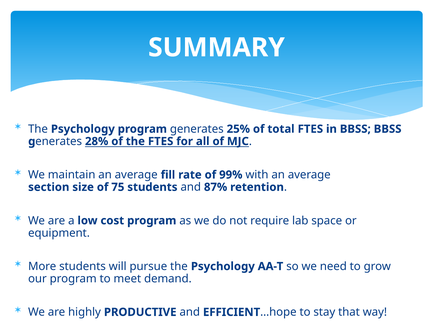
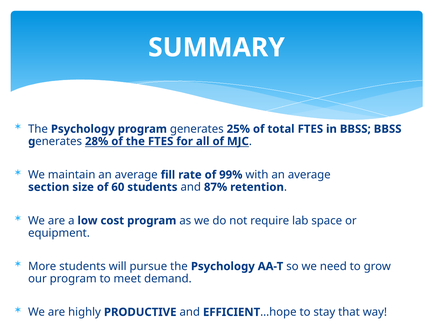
75: 75 -> 60
